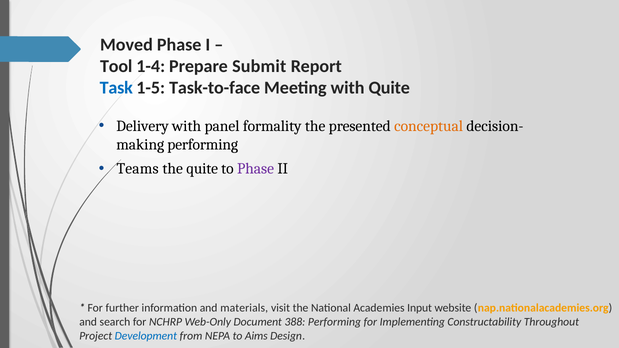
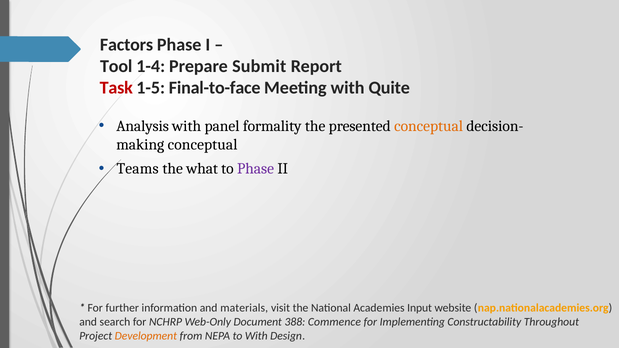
Moved: Moved -> Factors
Task colour: blue -> red
Task-to-face: Task-to-face -> Final-to-face
Delivery: Delivery -> Analysis
performing at (203, 145): performing -> conceptual
the quite: quite -> what
388 Performing: Performing -> Commence
Development colour: blue -> orange
to Aims: Aims -> With
